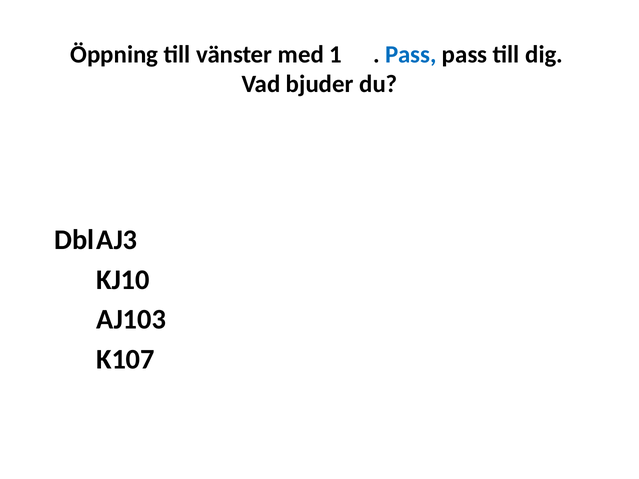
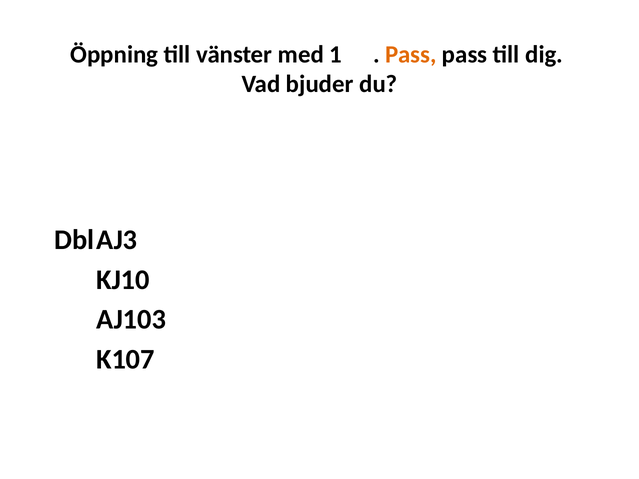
Pass at (411, 54) colour: blue -> orange
